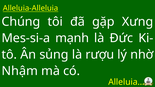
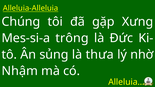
mạnh: mạnh -> trông
rượu: rượu -> thưa
